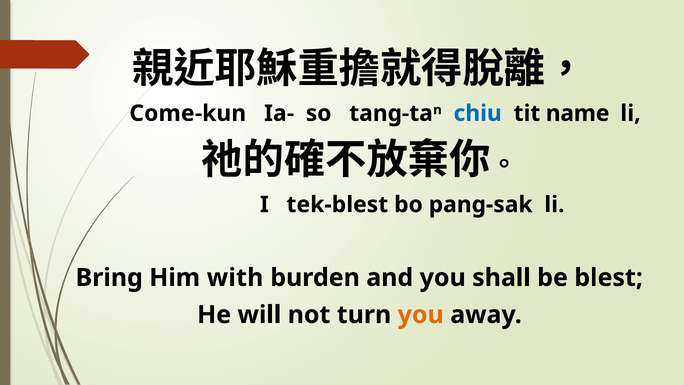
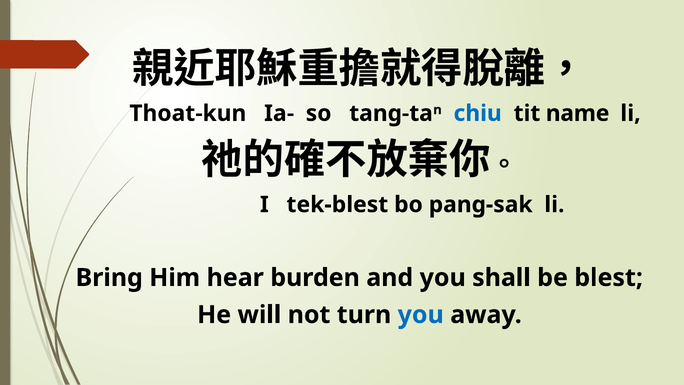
Come-kun: Come-kun -> Thoat-kun
with: with -> hear
you at (421, 315) colour: orange -> blue
